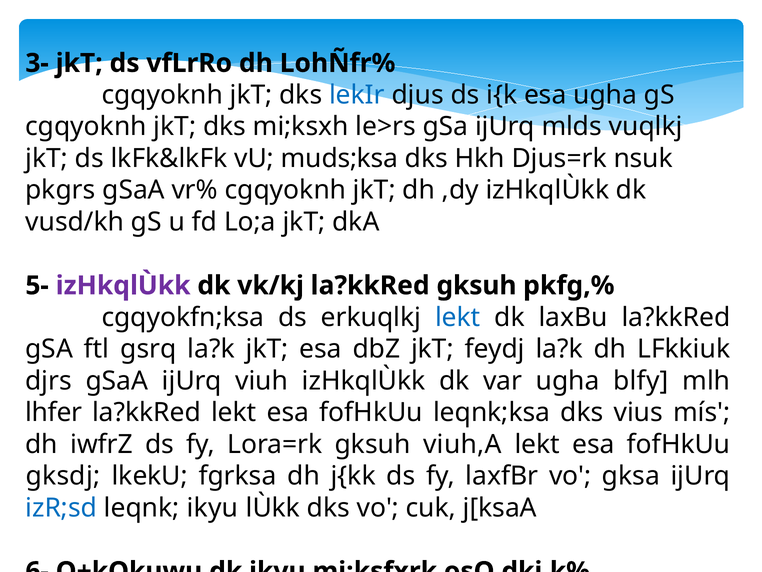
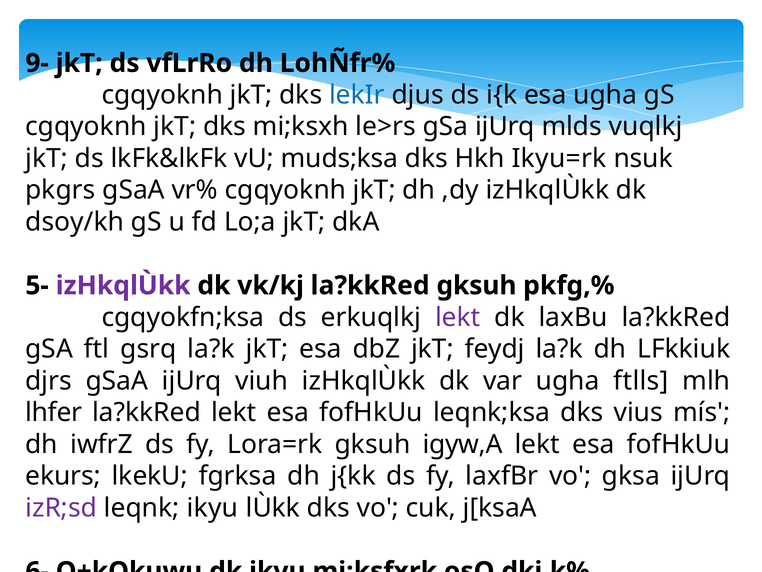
3-: 3- -> 9-
Djus=rk: Djus=rk -> Ikyu=rk
vusd/kh: vusd/kh -> dsoy/kh
lekt at (458, 317) colour: blue -> purple
blfy: blfy -> ftlls
viuh,A: viuh,A -> igyw,A
gksdj: gksdj -> ekurs
izR;sd colour: blue -> purple
